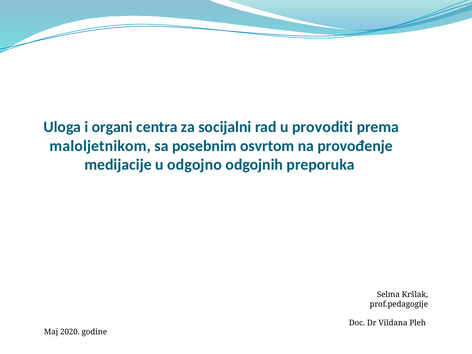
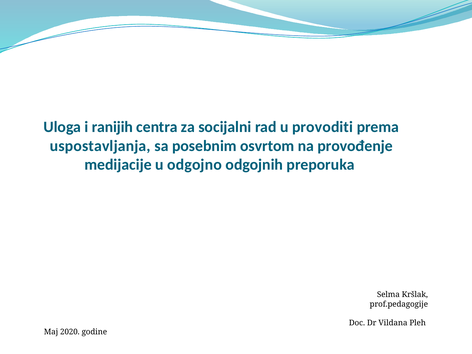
organi: organi -> ranijih
maloljetnikom: maloljetnikom -> uspostavljanja
